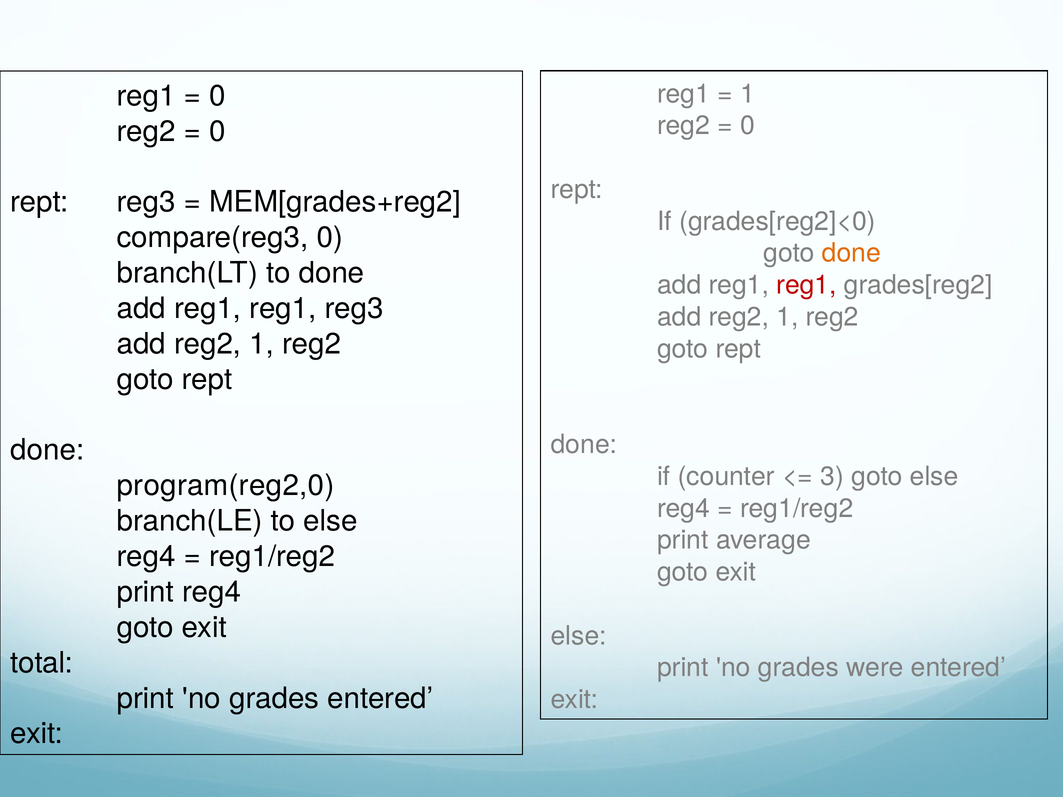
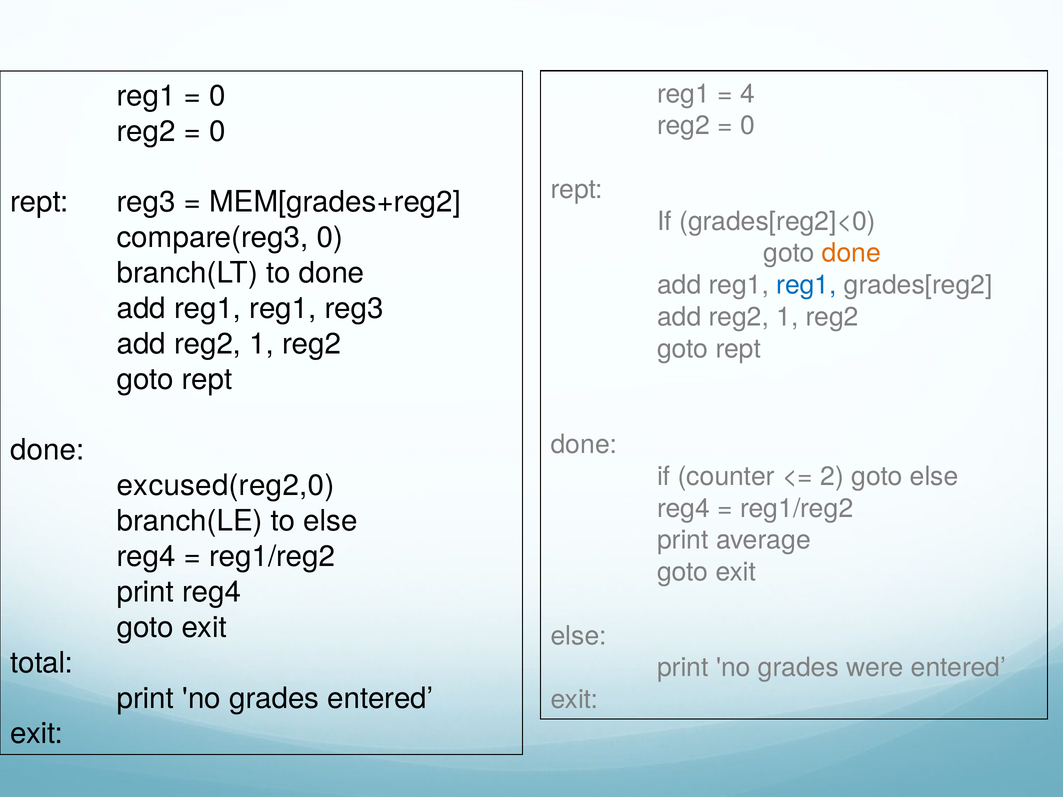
1 at (747, 94): 1 -> 4
reg1 at (806, 285) colour: red -> blue
3: 3 -> 2
program(reg2,0: program(reg2,0 -> excused(reg2,0
